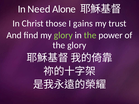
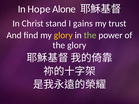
Need: Need -> Hope
those: those -> stand
glory at (63, 35) colour: light green -> yellow
